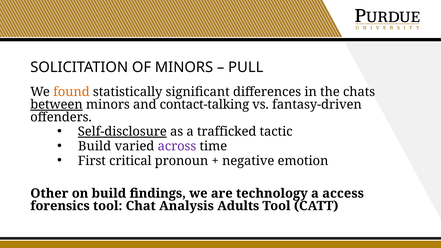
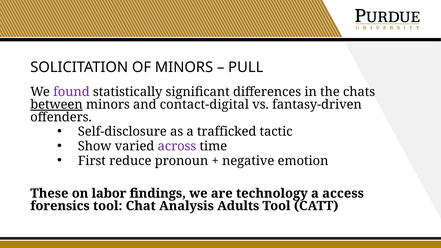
found colour: orange -> purple
contact-talking: contact-talking -> contact-digital
Self-disclosure underline: present -> none
Build at (95, 146): Build -> Show
critical: critical -> reduce
Other: Other -> These
on build: build -> labor
